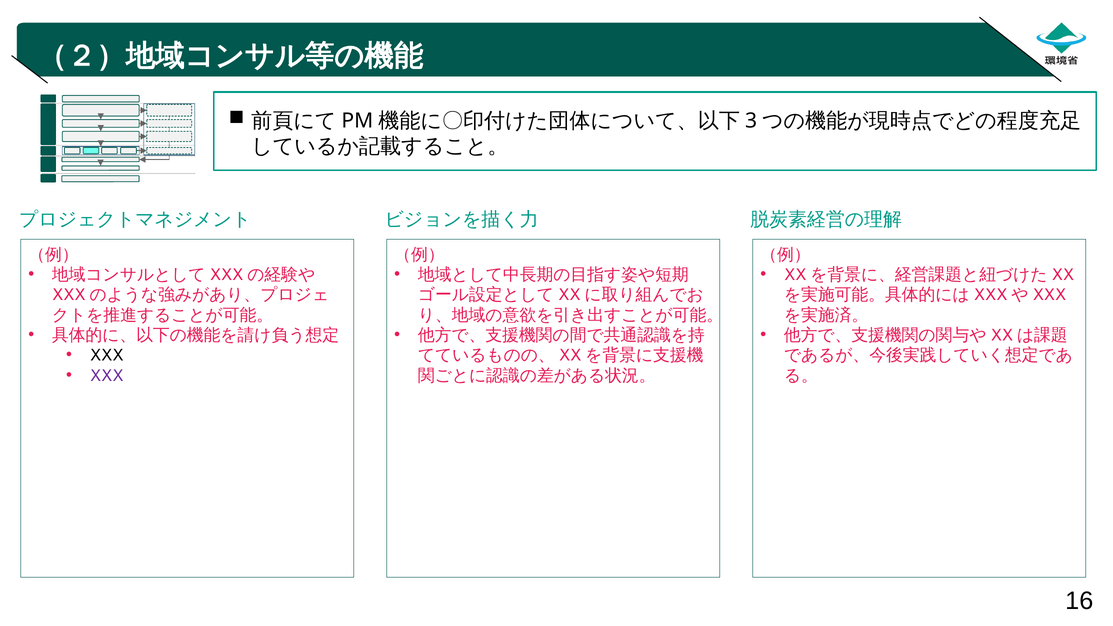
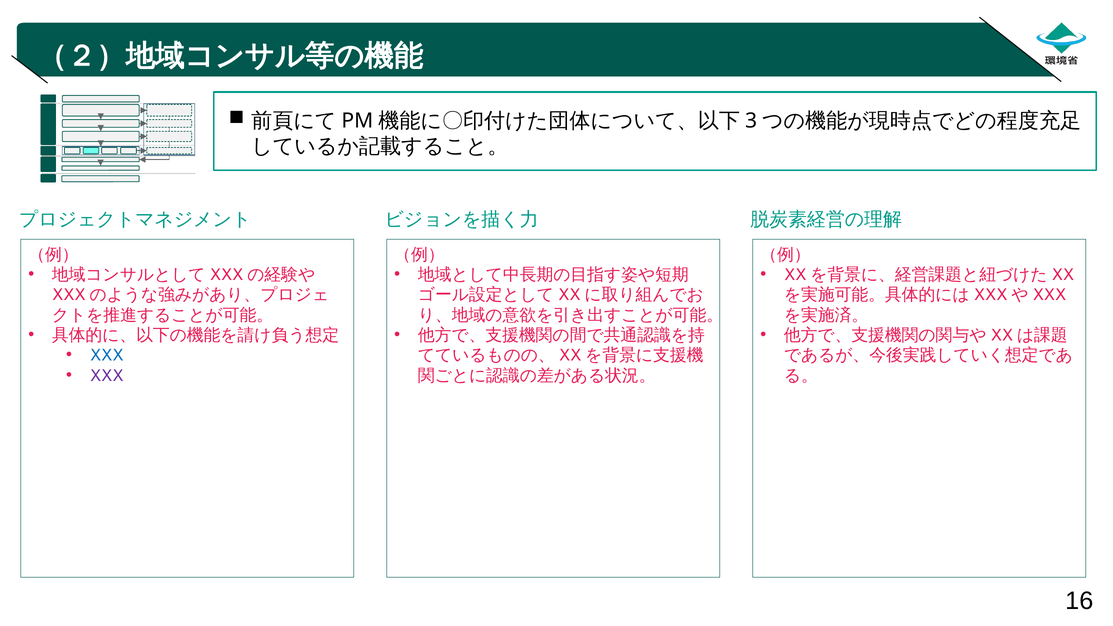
XXX at (107, 355) colour: black -> blue
